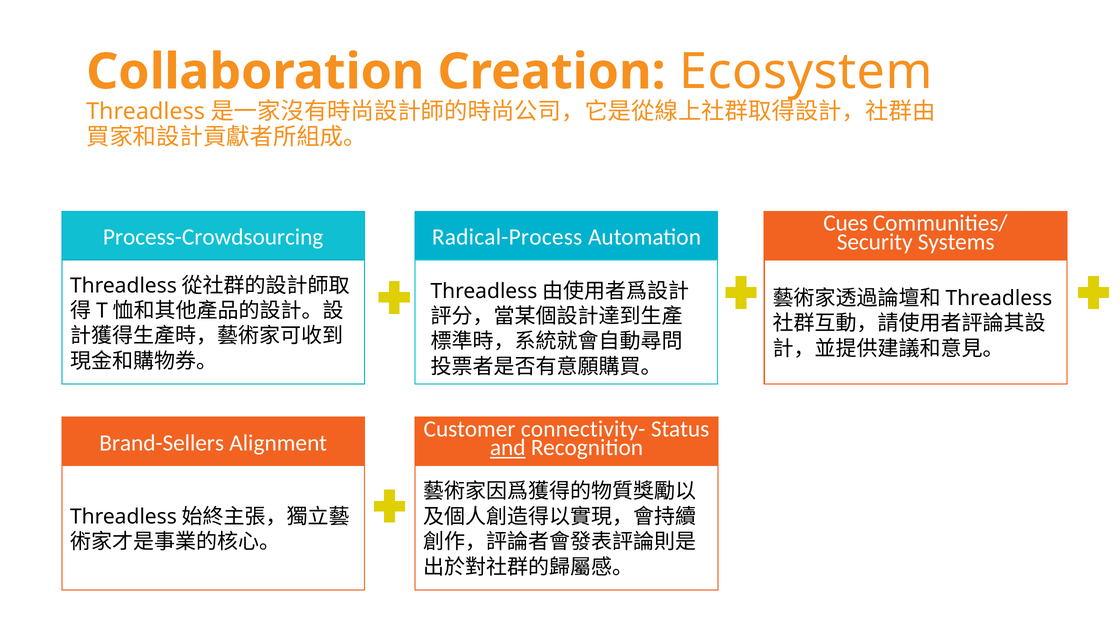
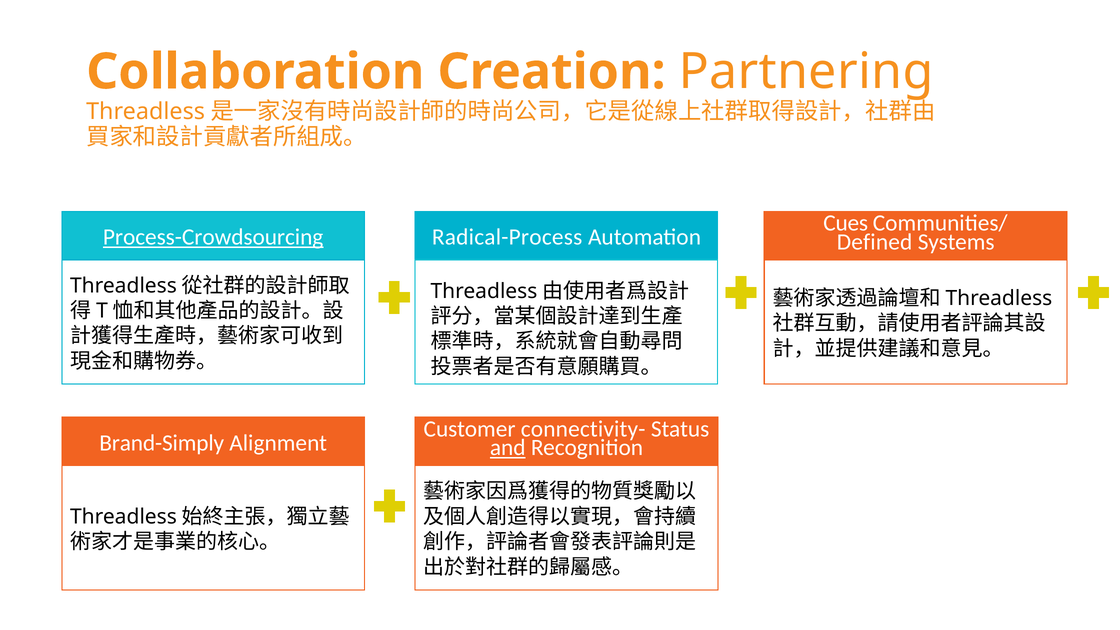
Ecosystem: Ecosystem -> Partnering
Process-Crowdsourcing underline: none -> present
Security: Security -> Defined
Brand-Sellers: Brand-Sellers -> Brand-Simply
